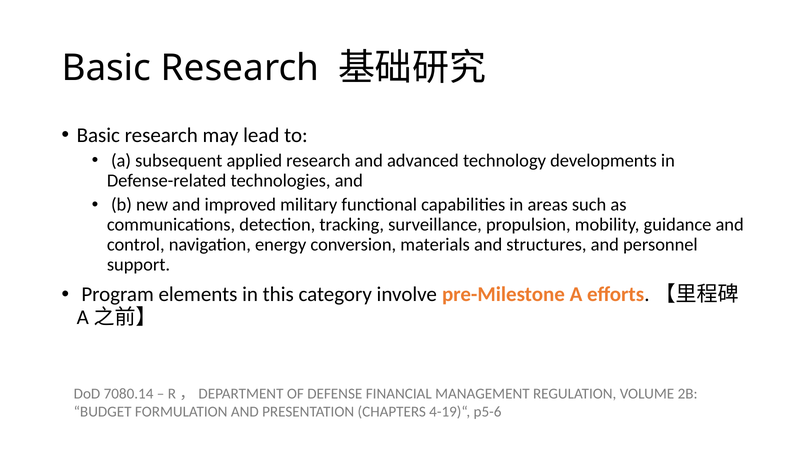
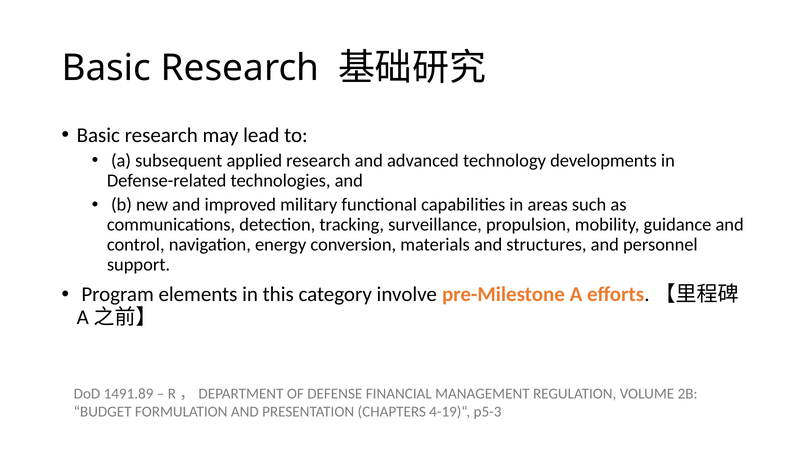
7080.14: 7080.14 -> 1491.89
p5-6: p5-6 -> p5-3
